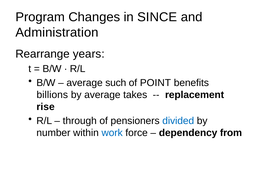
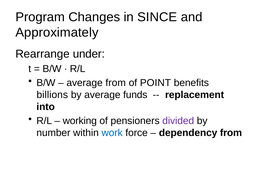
Administration: Administration -> Approximately
years: years -> under
average such: such -> from
takes: takes -> funds
rise: rise -> into
through: through -> working
divided colour: blue -> purple
